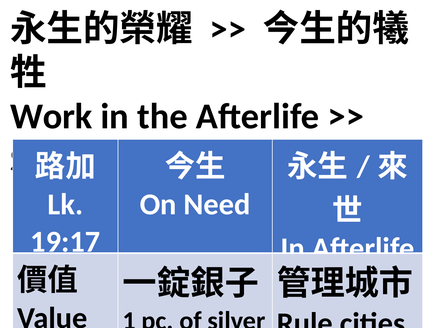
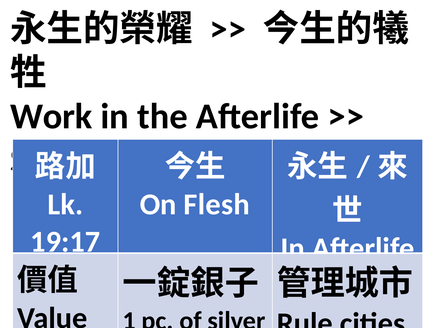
Need: Need -> Flesh
